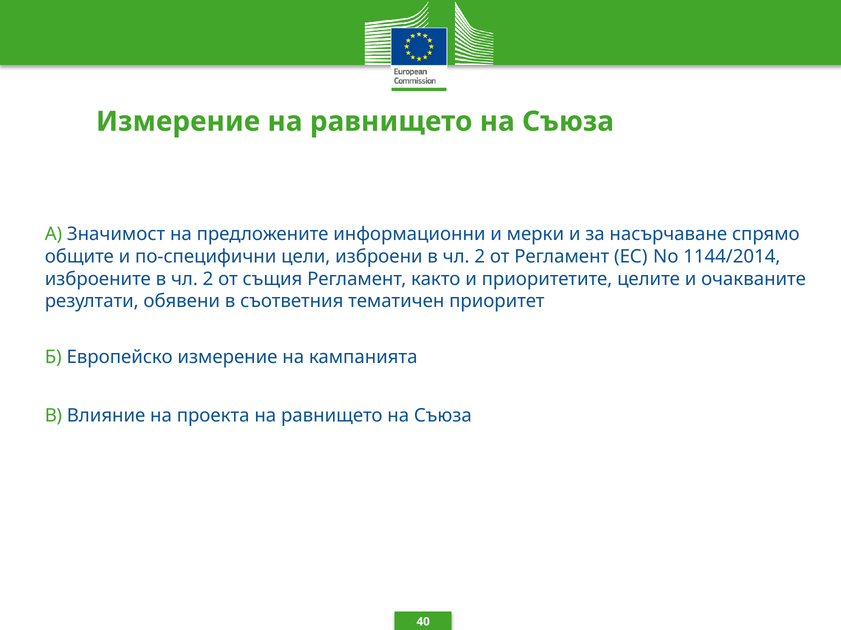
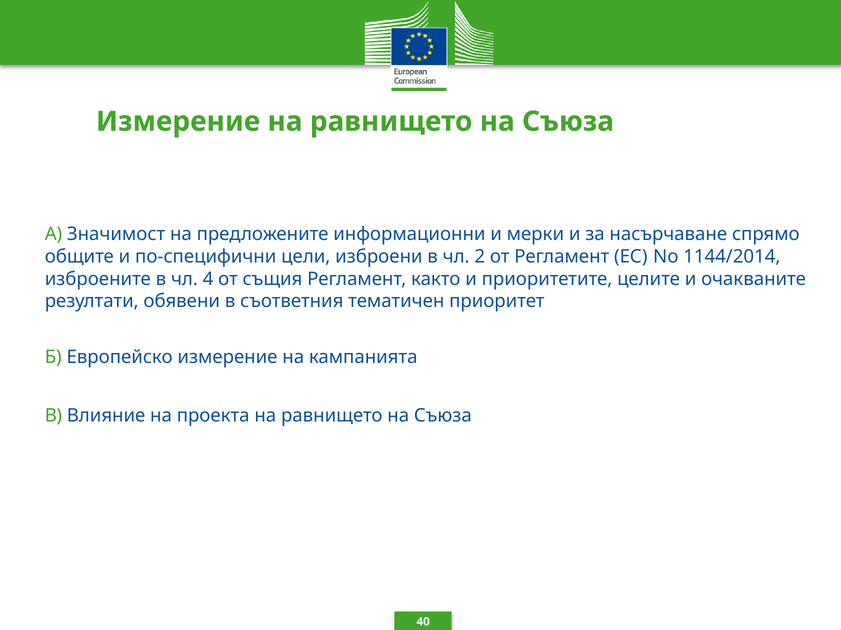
изброените в чл 2: 2 -> 4
